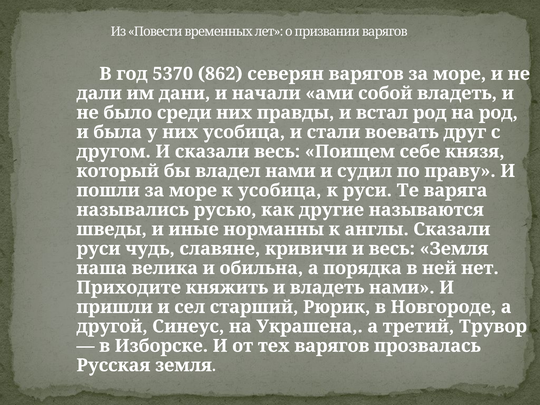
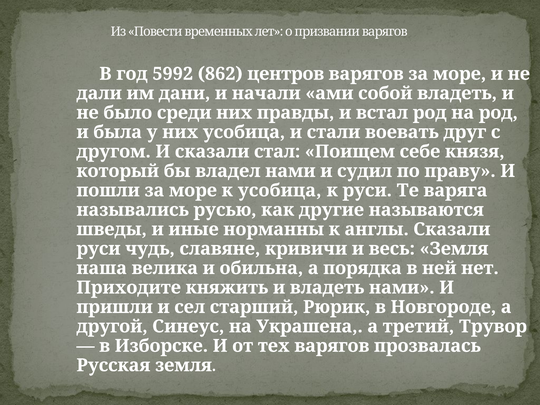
5370: 5370 -> 5992
северян: северян -> центров
сказали весь: весь -> стал
